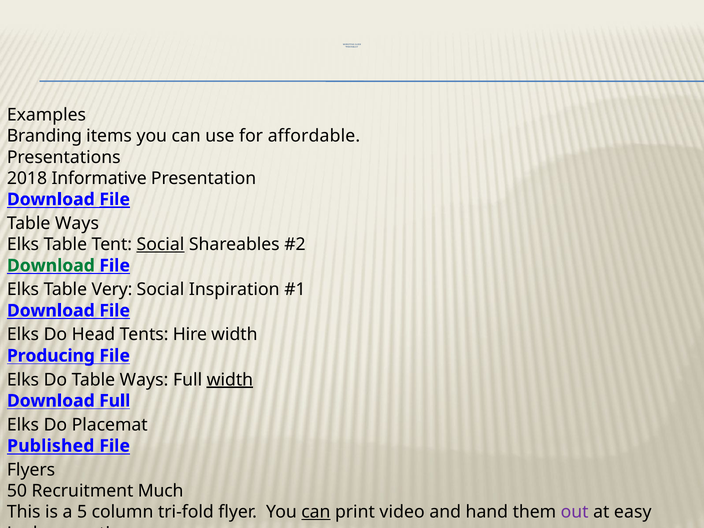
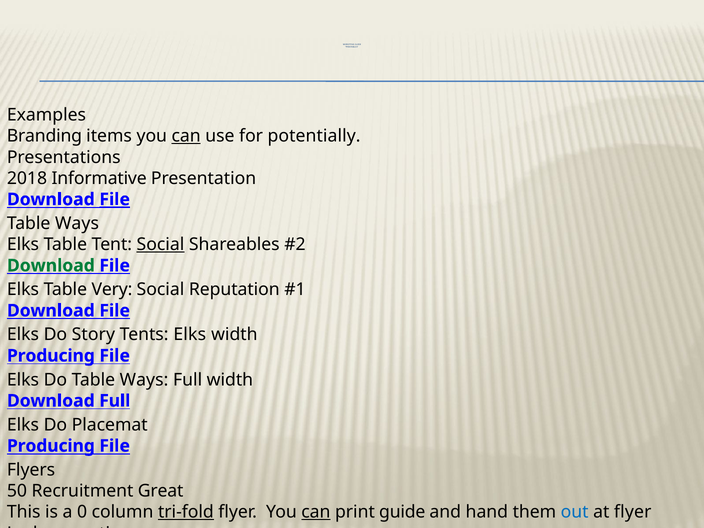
can at (186, 136) underline: none -> present
affordable: affordable -> potentially
Inspiration: Inspiration -> Reputation
Head: Head -> Story
Tents Hire: Hire -> Elks
width at (230, 380) underline: present -> none
Published at (51, 446): Published -> Producing
Much: Much -> Great
5: 5 -> 0
tri-fold underline: none -> present
print video: video -> guide
out colour: purple -> blue
at easy: easy -> flyer
